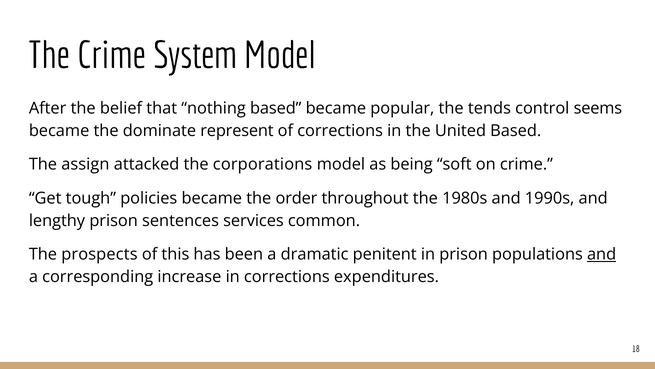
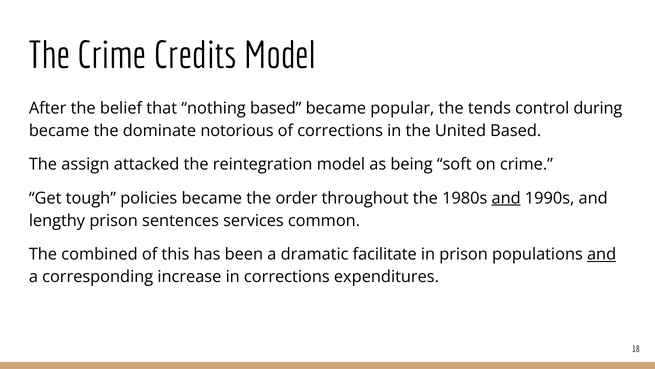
System: System -> Credits
seems: seems -> during
represent: represent -> notorious
corporations: corporations -> reintegration
and at (506, 198) underline: none -> present
prospects: prospects -> combined
penitent: penitent -> facilitate
